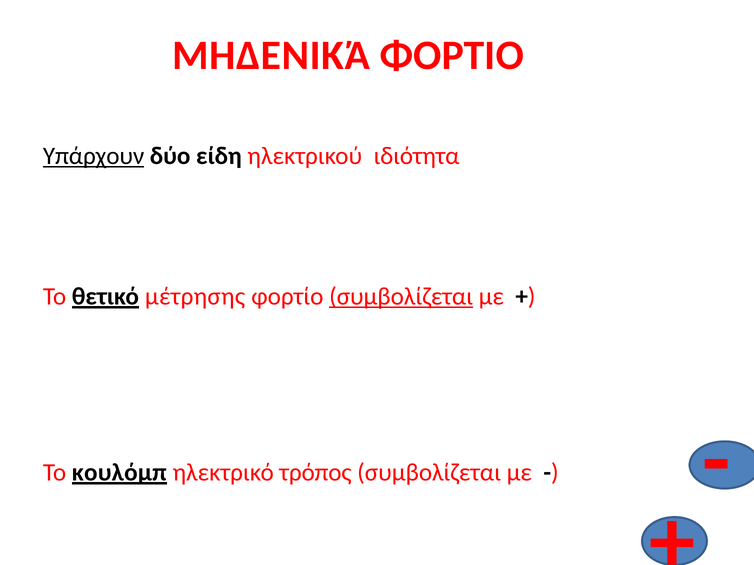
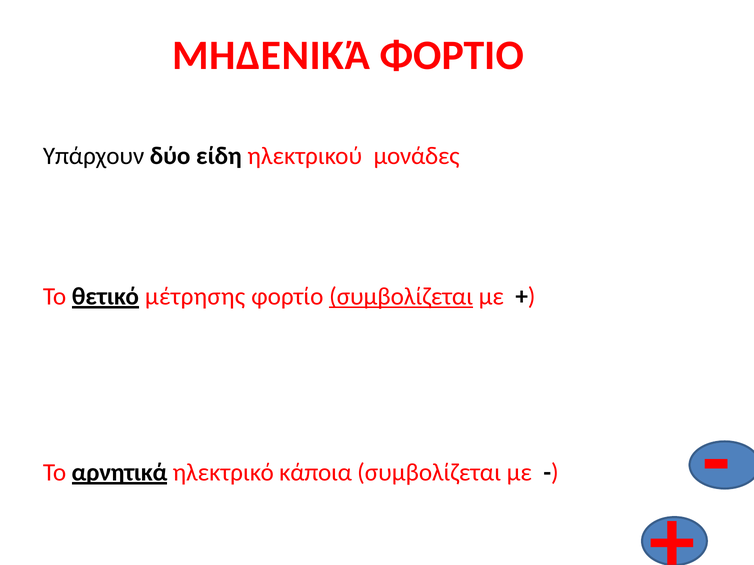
Υπάρχουν underline: present -> none
ιδιότητα: ιδιότητα -> μονάδες
κουλόμπ: κουλόμπ -> αρνητικά
τρόπος: τρόπος -> κάποια
